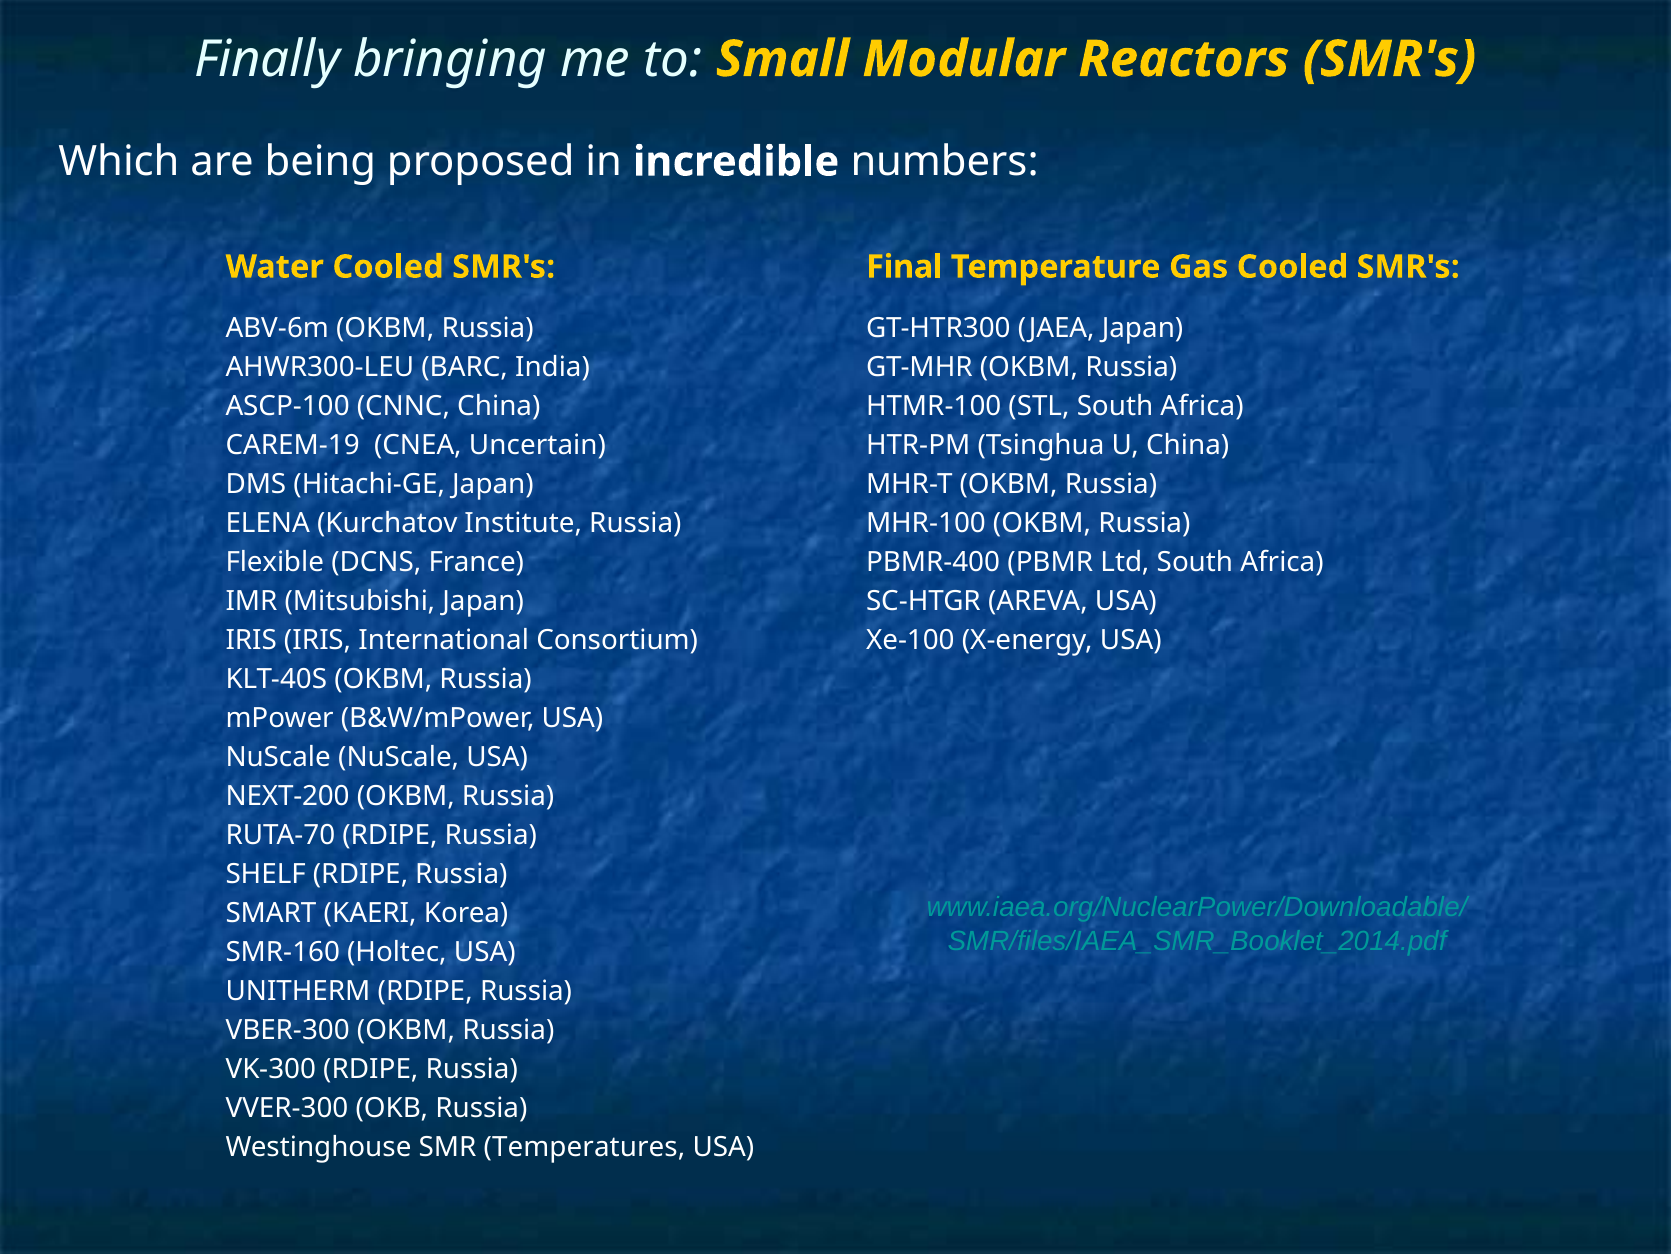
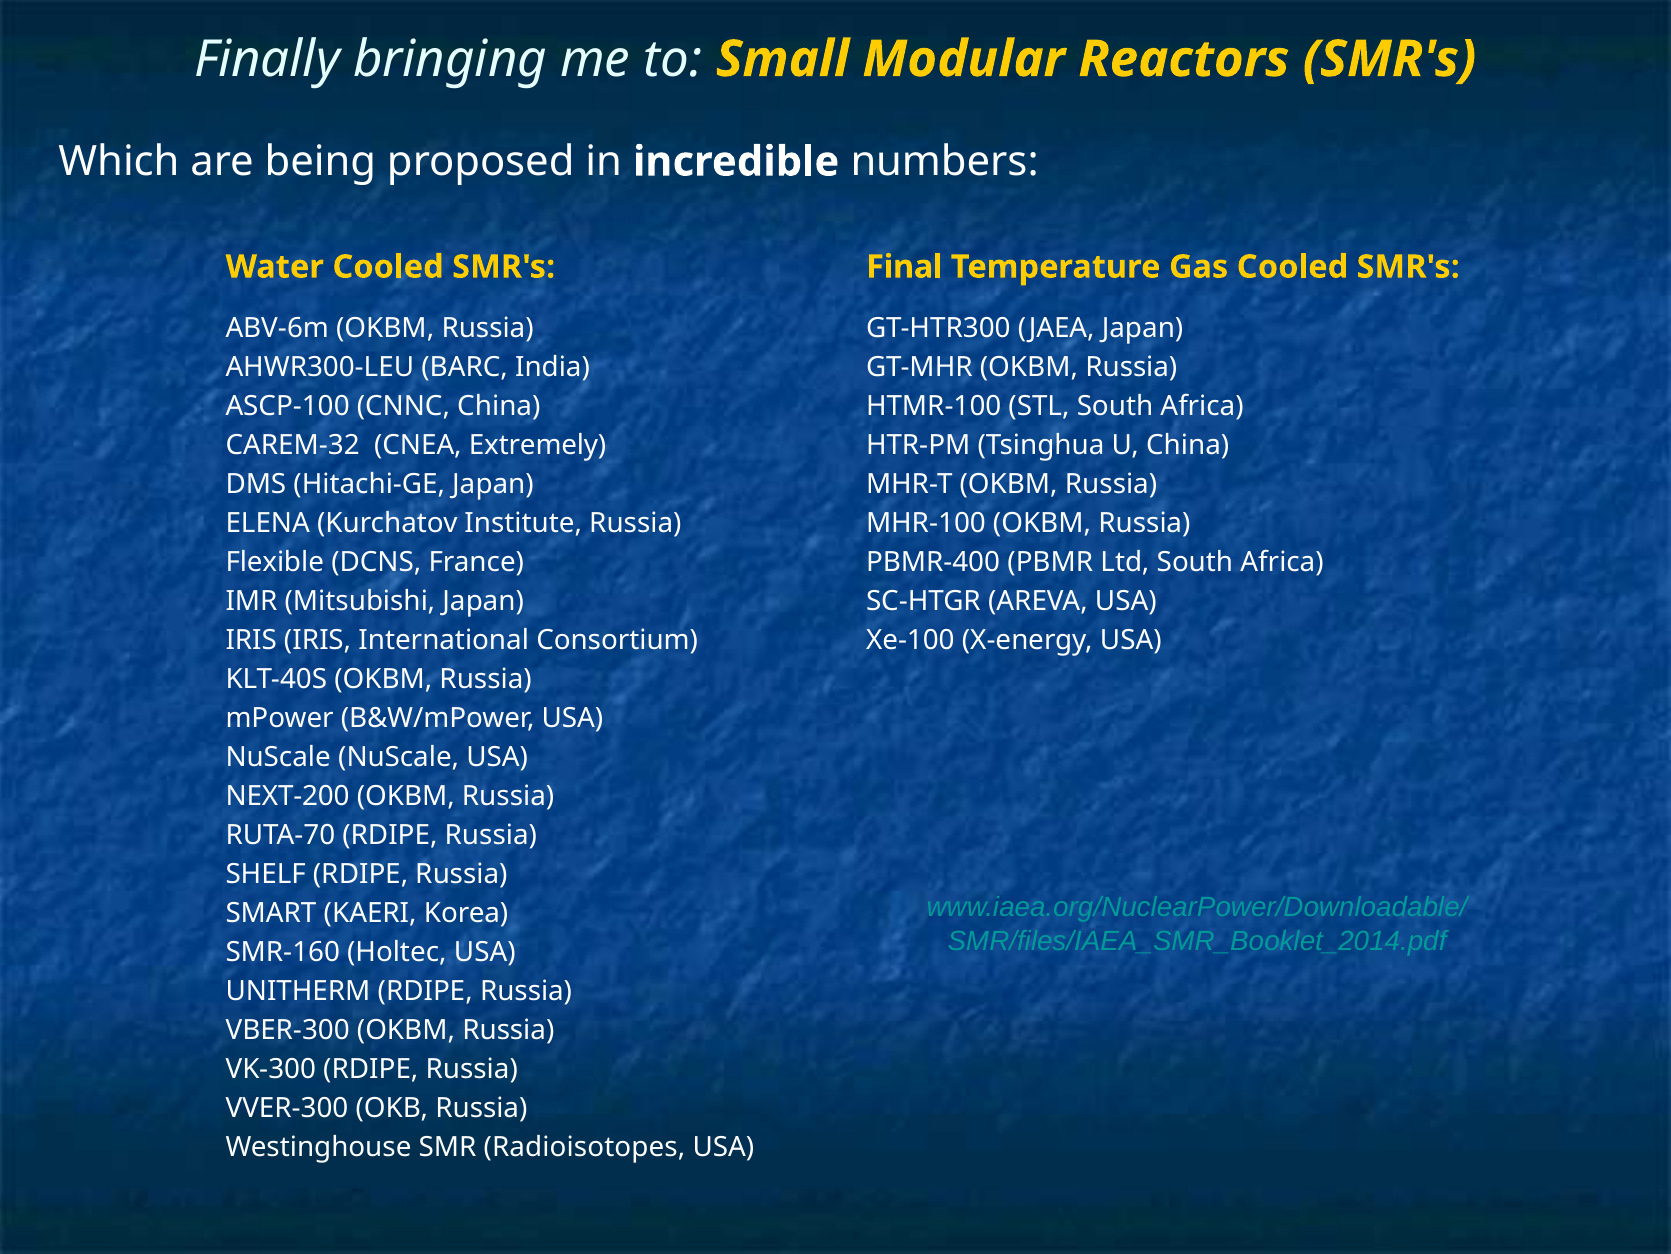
CAREM-19: CAREM-19 -> CAREM-32
Uncertain: Uncertain -> Extremely
Temperatures: Temperatures -> Radioisotopes
